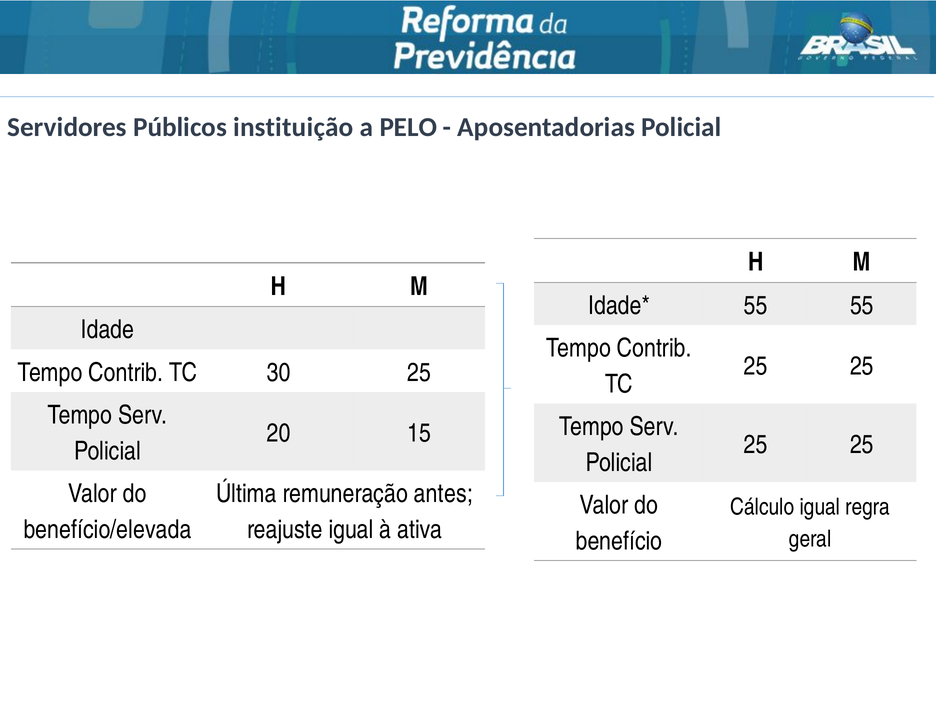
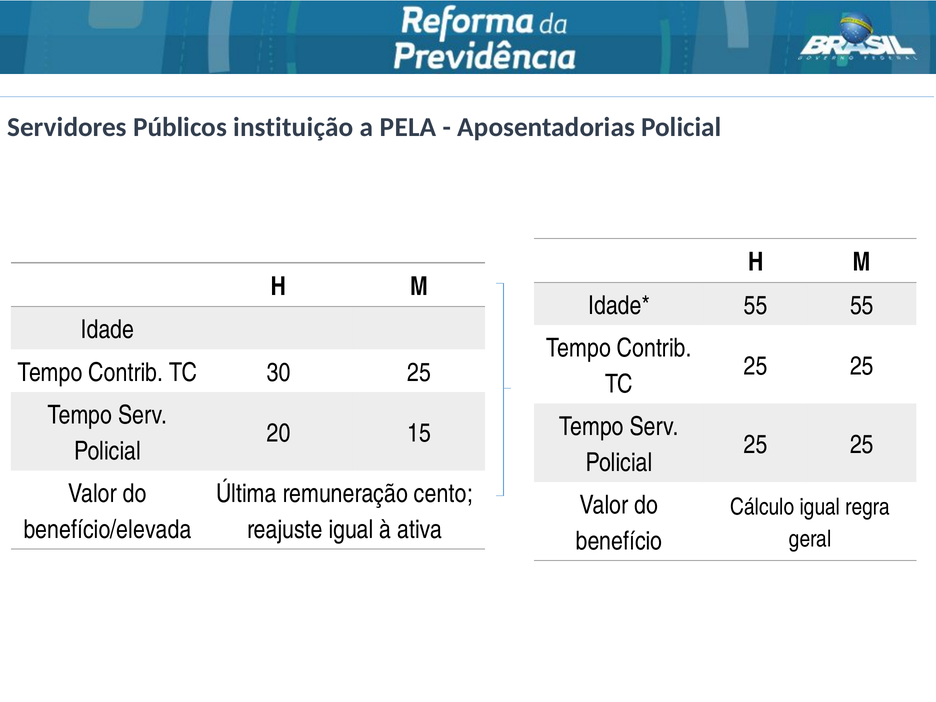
PELO: PELO -> PELA
antes: antes -> cento
